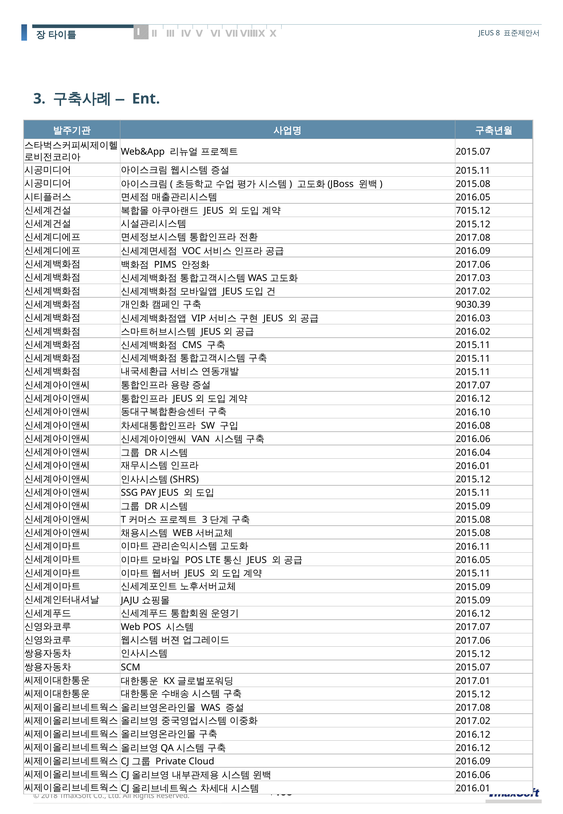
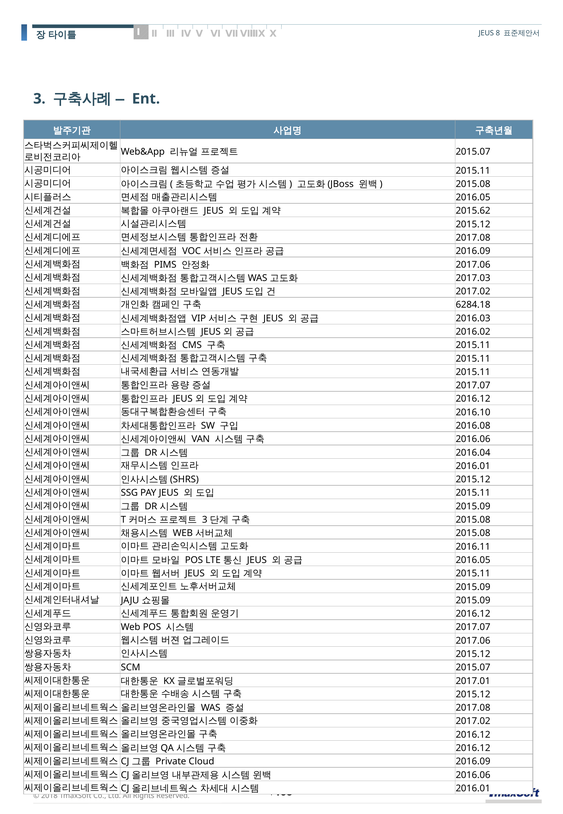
7015.12: 7015.12 -> 2015.62
9030.39: 9030.39 -> 6284.18
